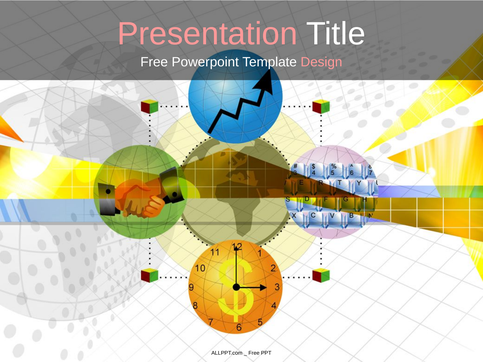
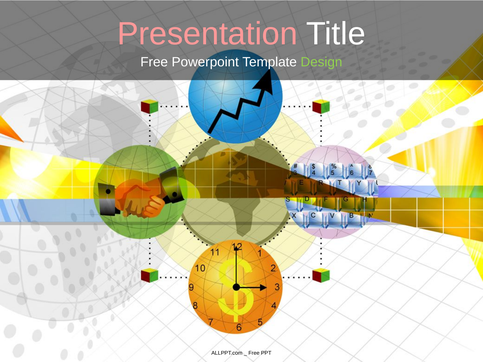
Design colour: pink -> light green
